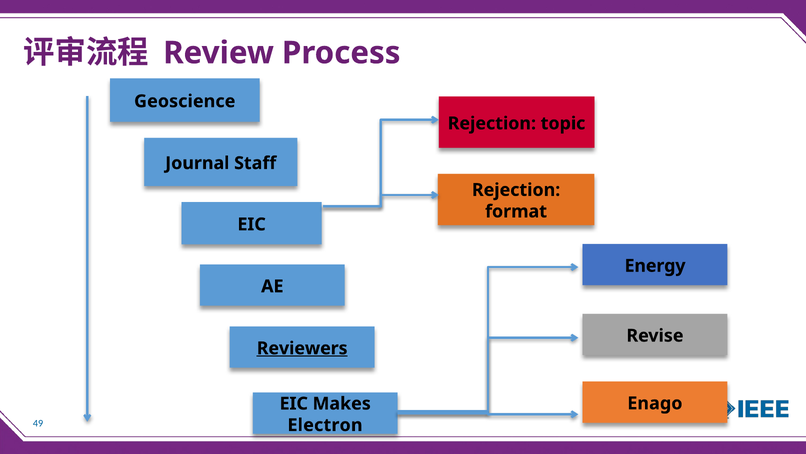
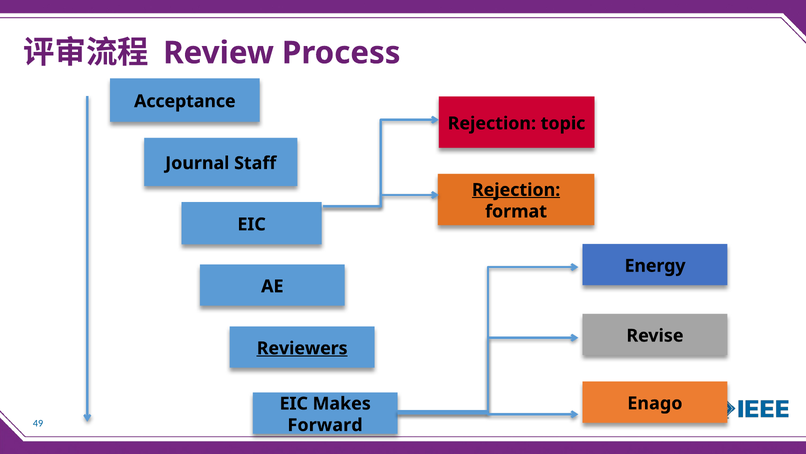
Geoscience: Geoscience -> Acceptance
Rejection at (516, 190) underline: none -> present
Electron: Electron -> Forward
